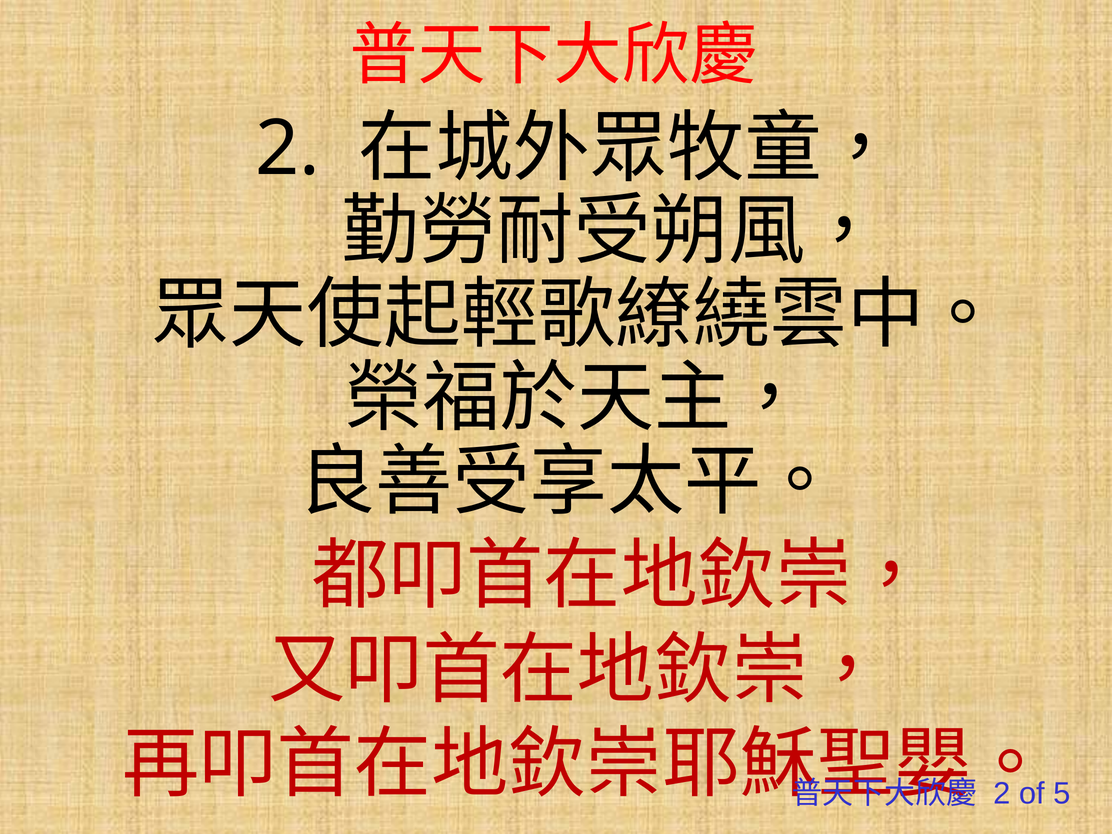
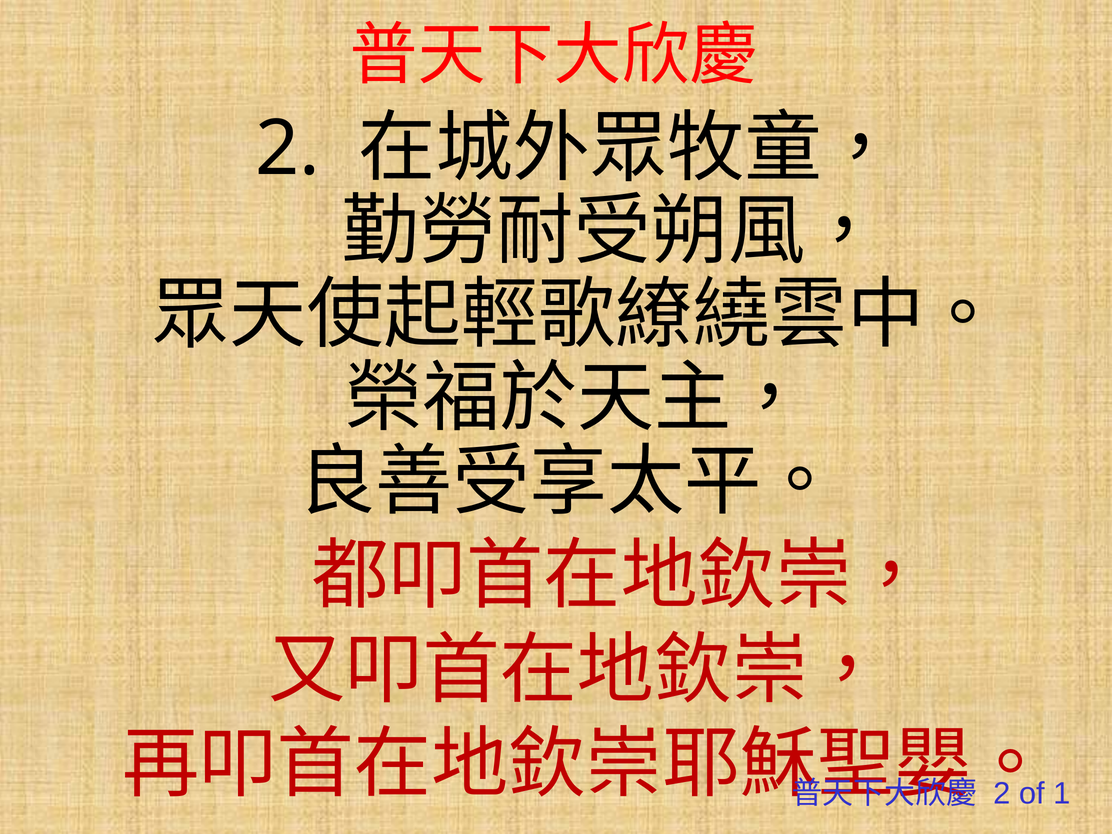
5: 5 -> 1
